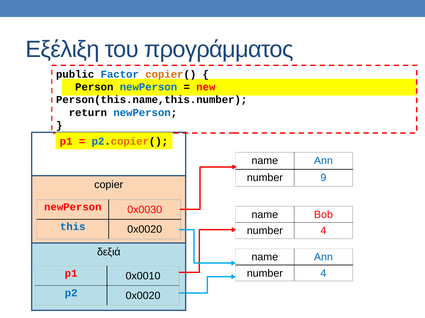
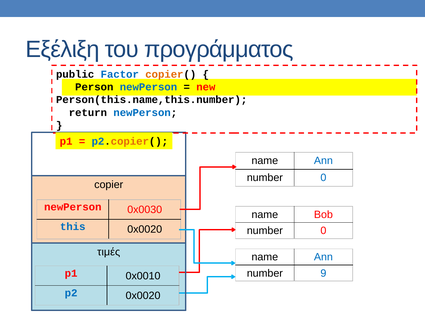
9 at (323, 178): 9 -> 0
4 at (323, 231): 4 -> 0
δεξιά: δεξιά -> τιμές
4 at (323, 274): 4 -> 9
